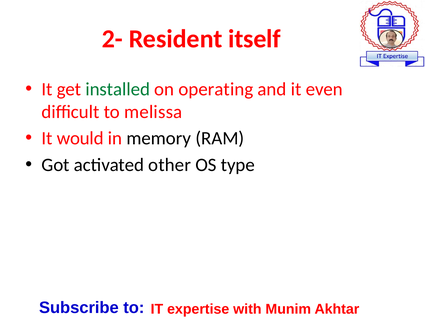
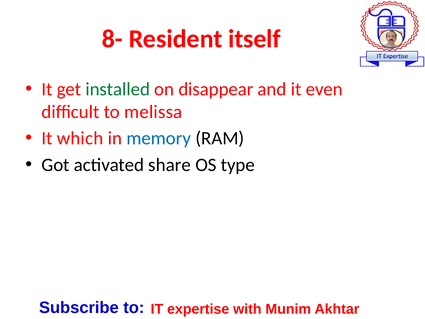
2-: 2- -> 8-
operating: operating -> disappear
would: would -> which
memory colour: black -> blue
other: other -> share
